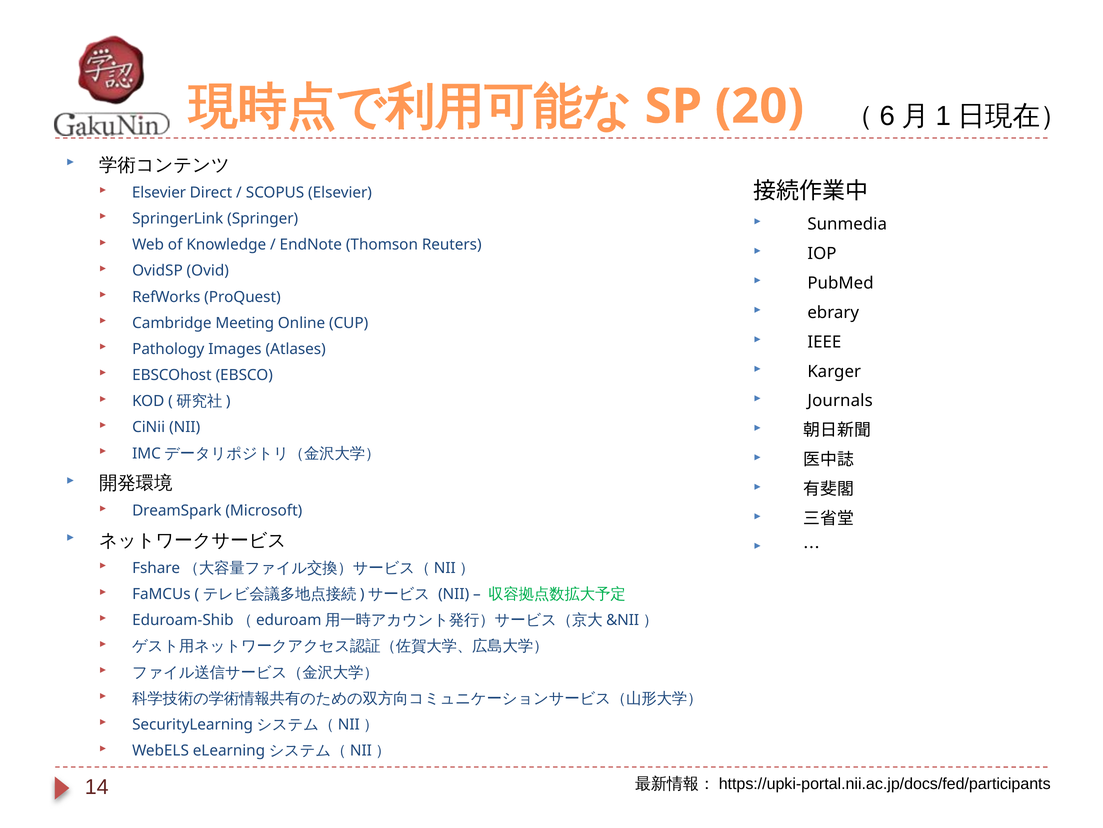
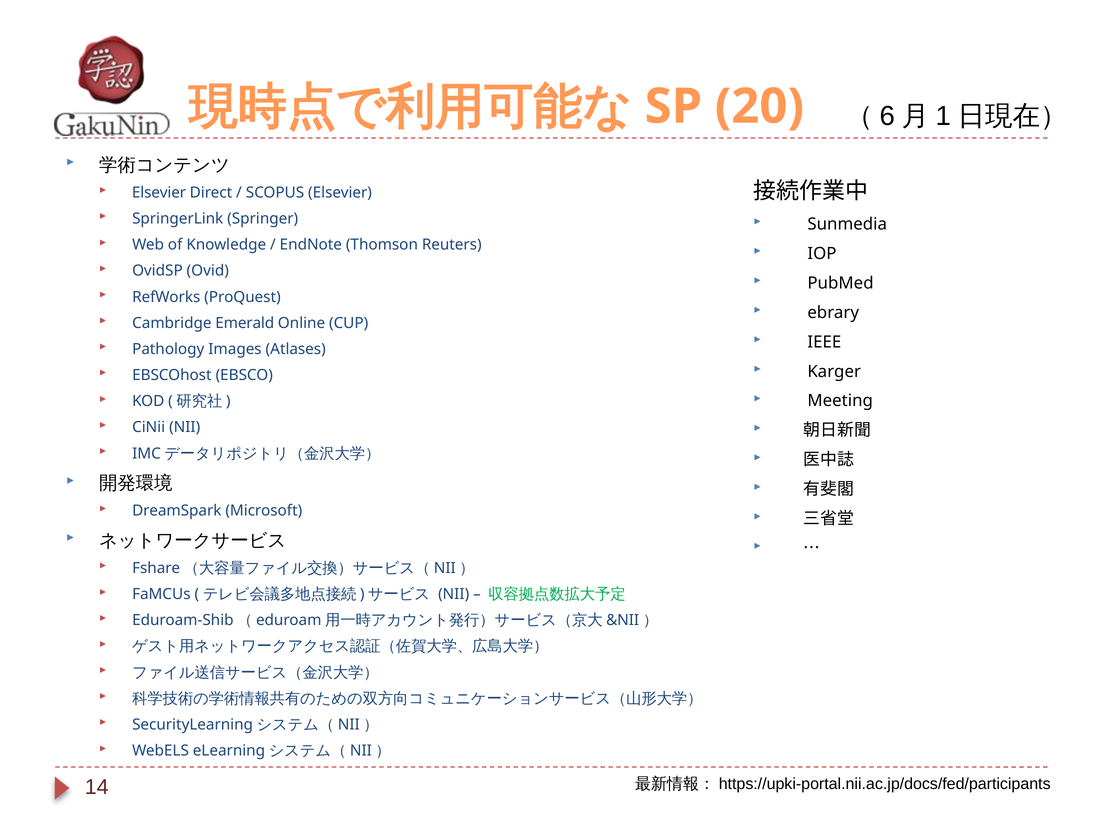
Meeting: Meeting -> Emerald
Journals: Journals -> Meeting
